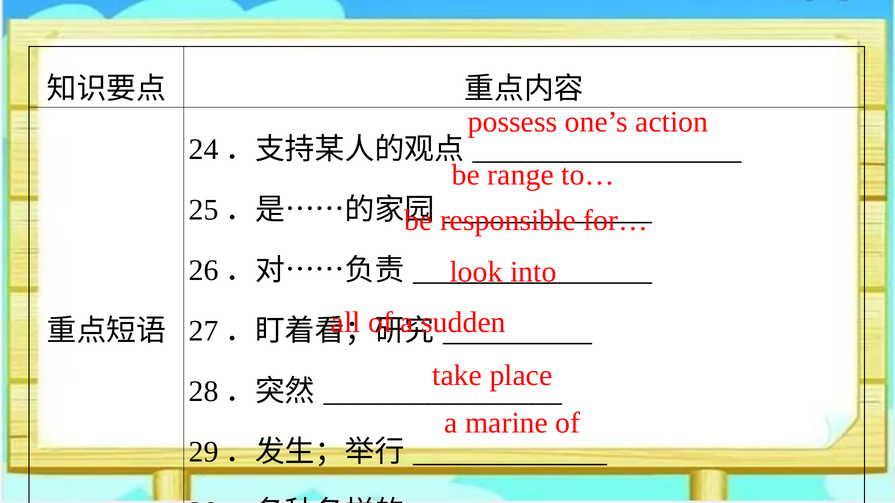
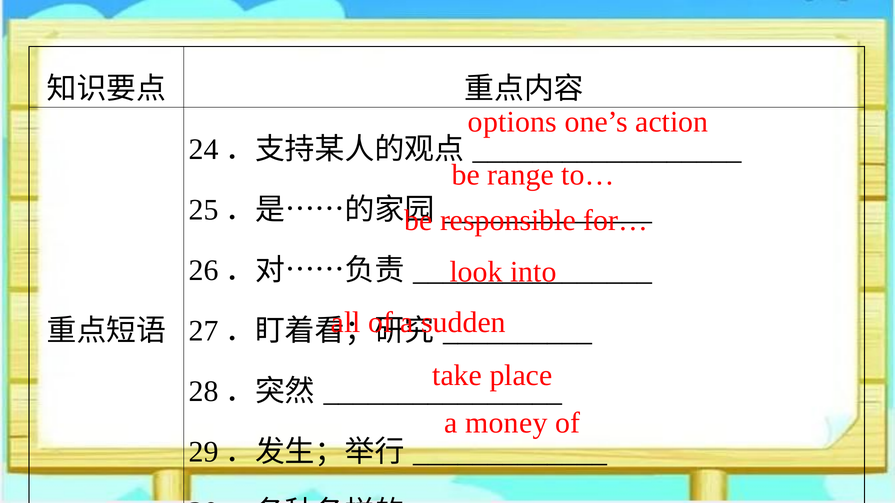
possess: possess -> options
marine: marine -> money
